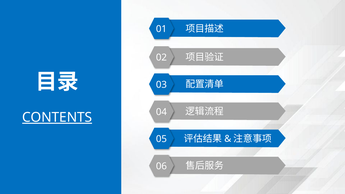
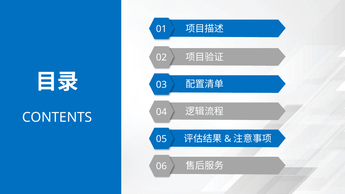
CONTENTS underline: present -> none
